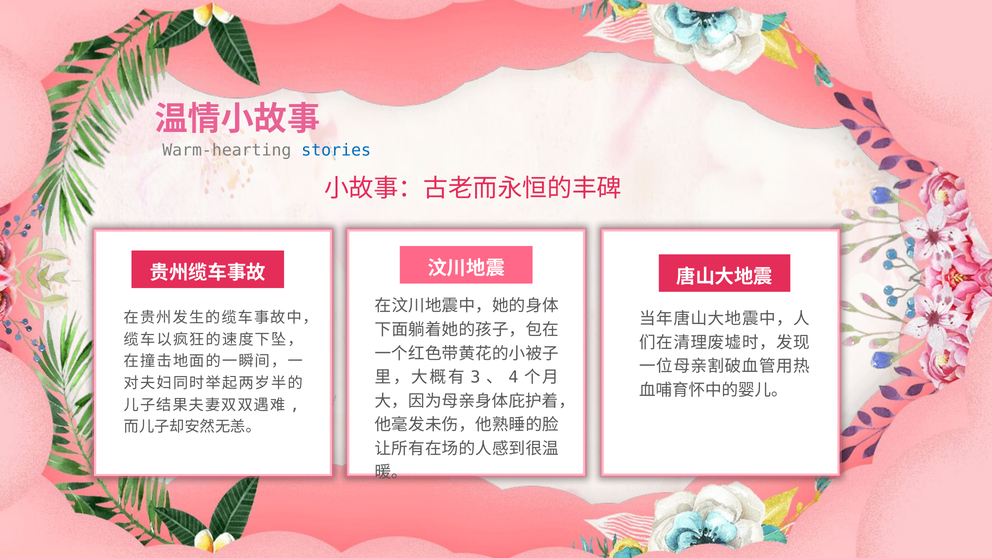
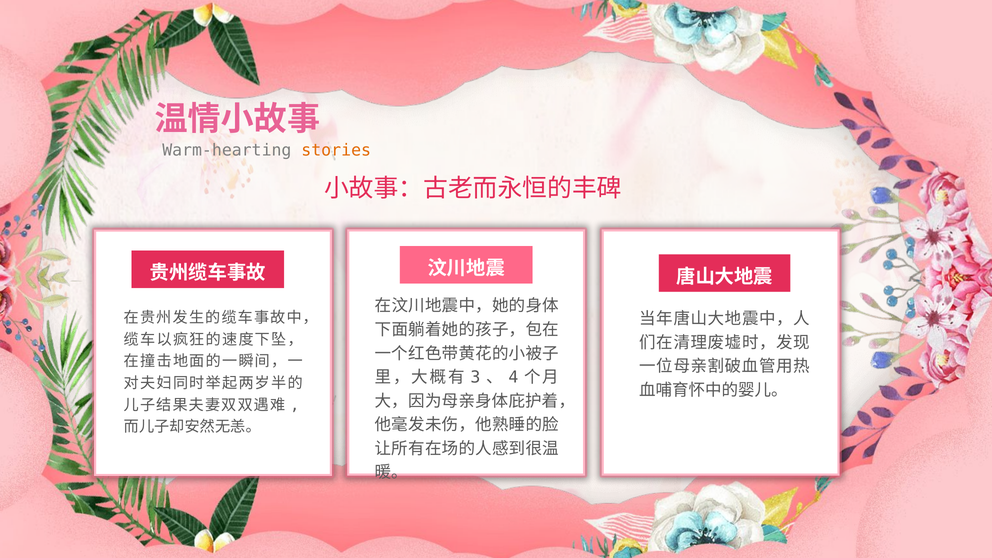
stories colour: blue -> orange
